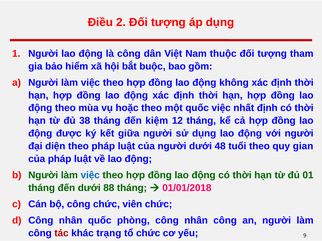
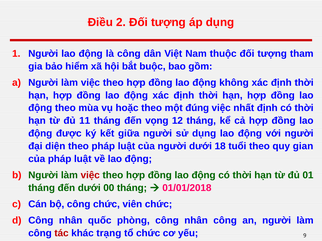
một quốc: quốc -> đúng
38: 38 -> 11
kiệm: kiệm -> vọng
48: 48 -> 18
việc at (90, 175) colour: blue -> red
88: 88 -> 00
